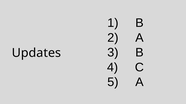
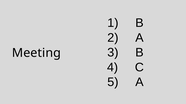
Updates: Updates -> Meeting
